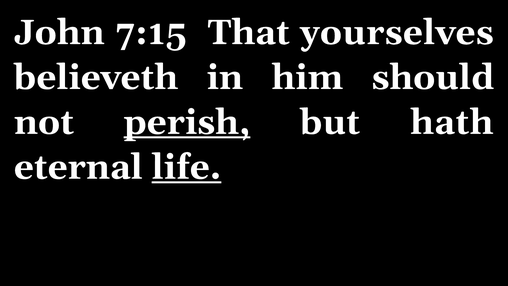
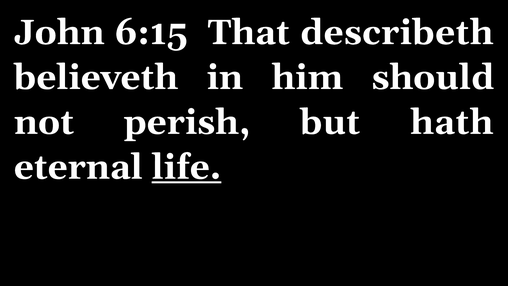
7:15: 7:15 -> 6:15
yourselves: yourselves -> describeth
perish underline: present -> none
